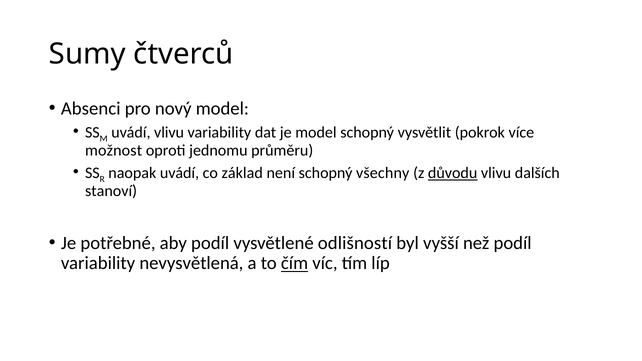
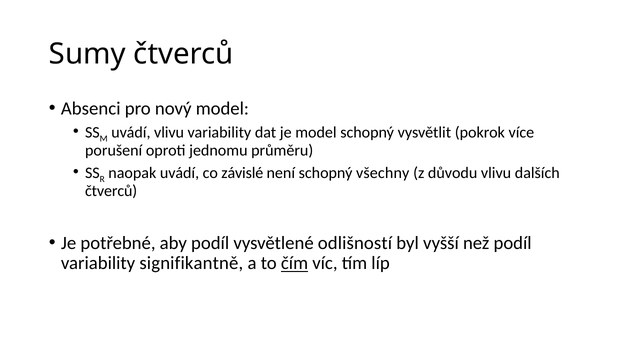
možnost: možnost -> porušení
základ: základ -> závislé
důvodu underline: present -> none
stanoví at (111, 191): stanoví -> čtverců
nevysvětlená: nevysvětlená -> signifikantně
